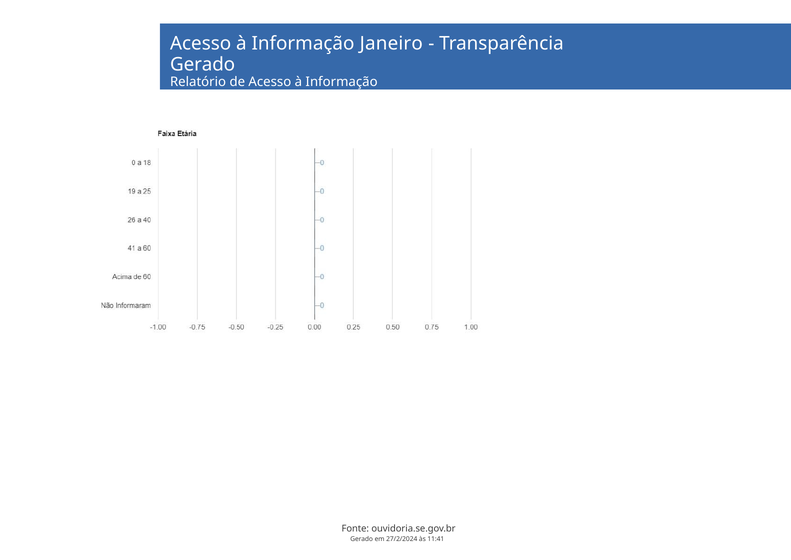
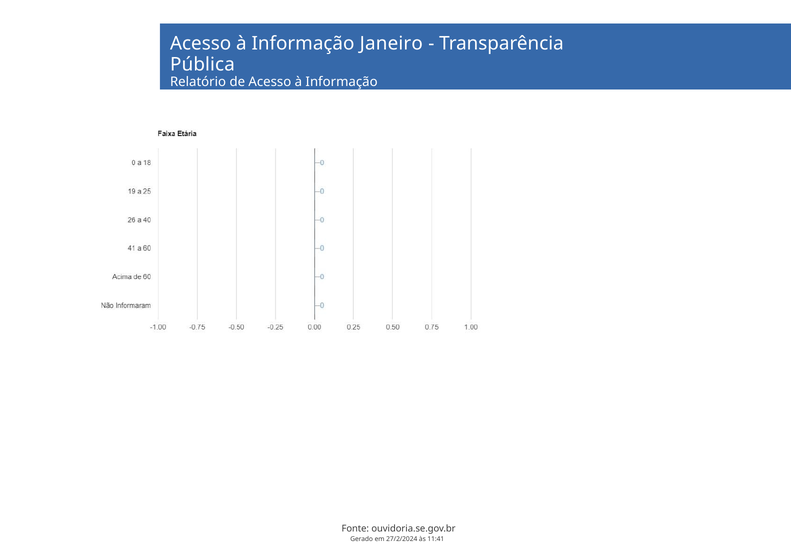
Gerado at (203, 65): Gerado -> Pública
